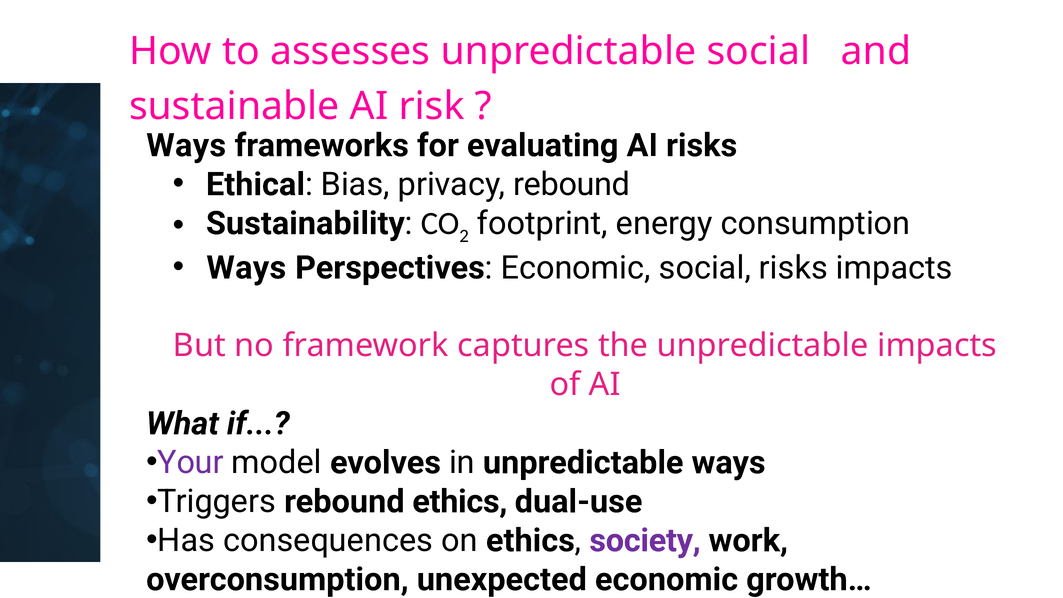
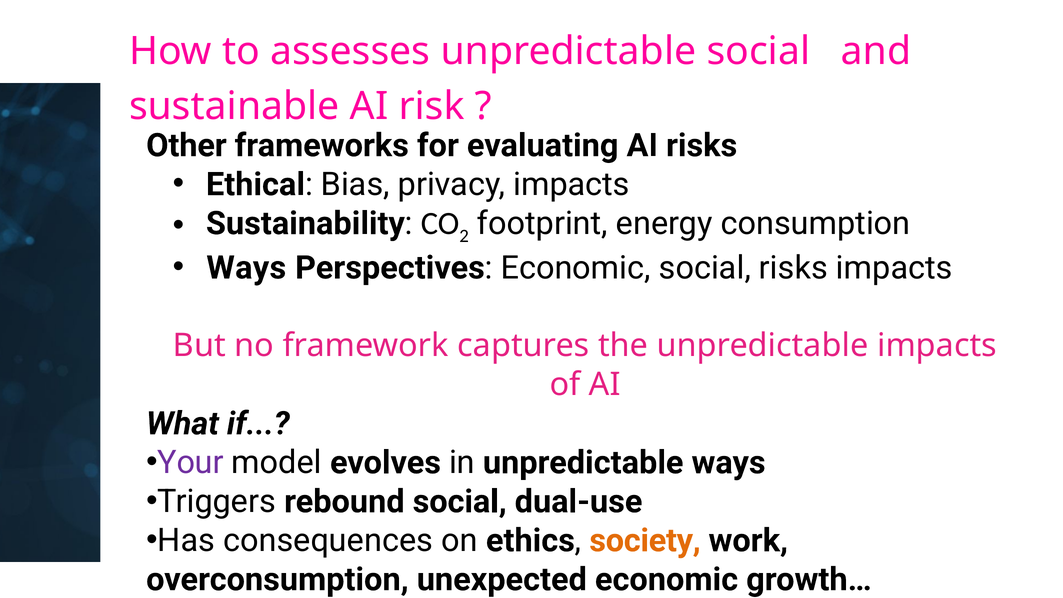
Ways at (186, 145): Ways -> Other
privacy rebound: rebound -> impacts
rebound ethics: ethics -> social
society colour: purple -> orange
